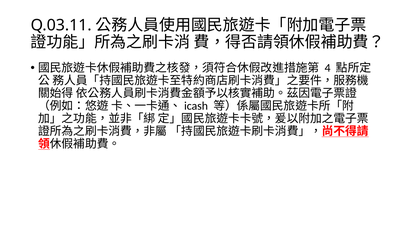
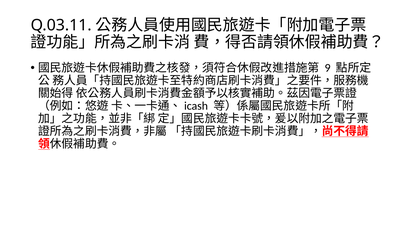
4: 4 -> 9
